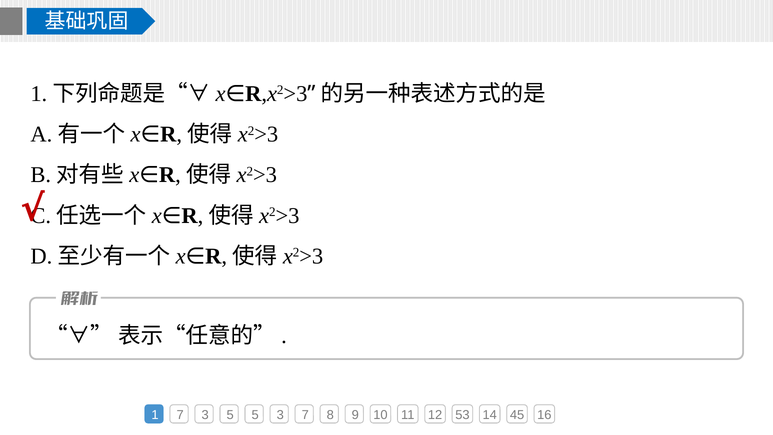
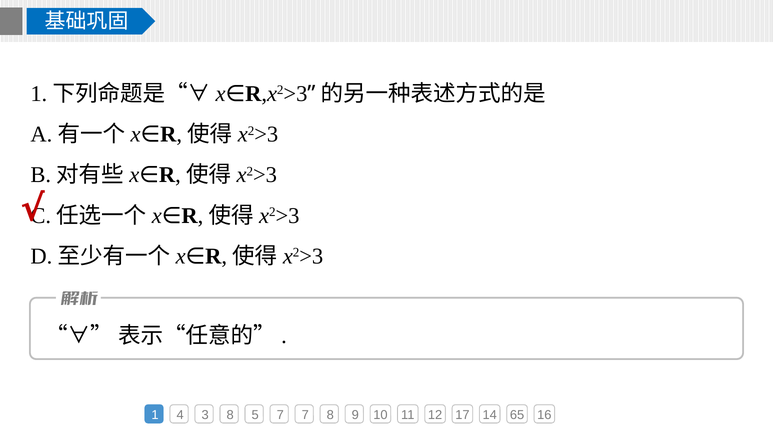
1 7: 7 -> 4
3 5: 5 -> 8
5 3: 3 -> 7
53: 53 -> 17
45: 45 -> 65
